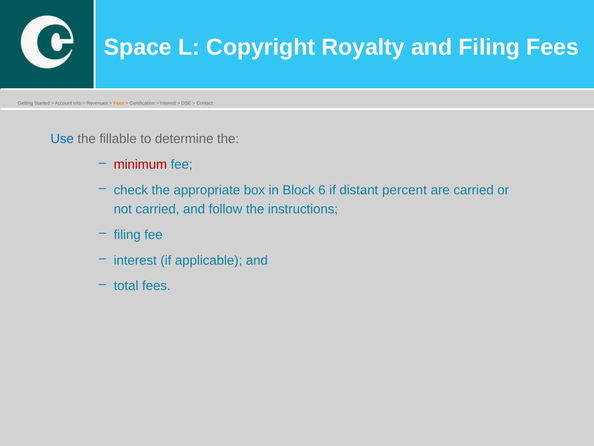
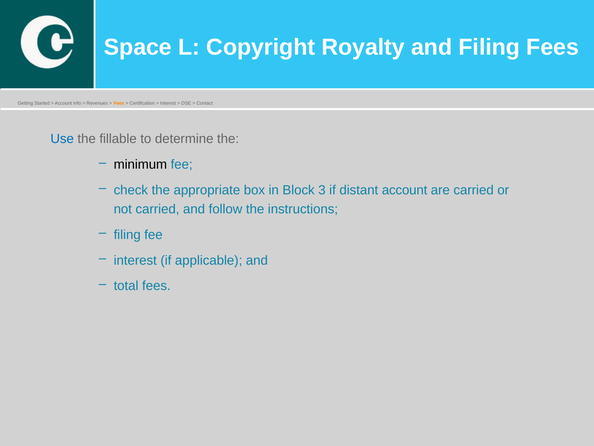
minimum colour: red -> black
6: 6 -> 3
distant percent: percent -> account
